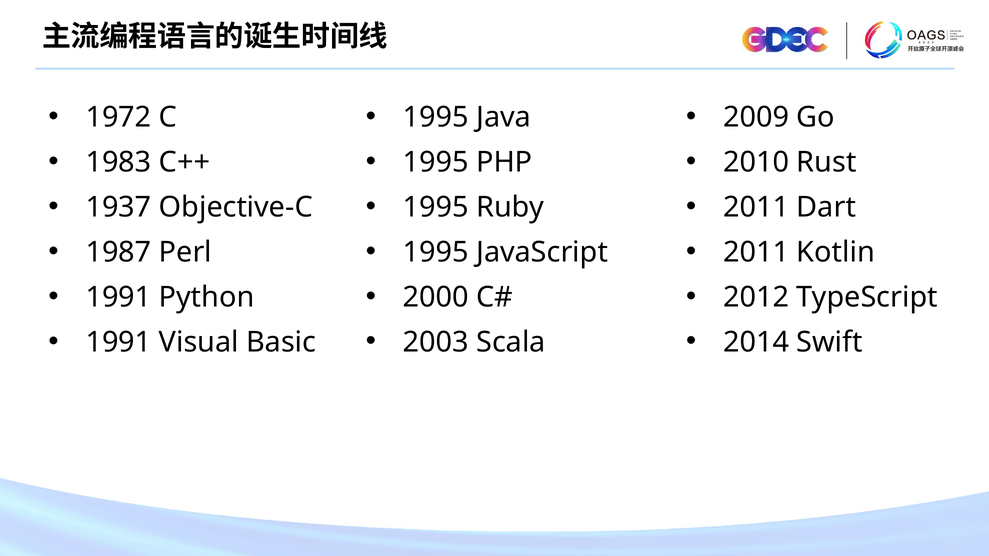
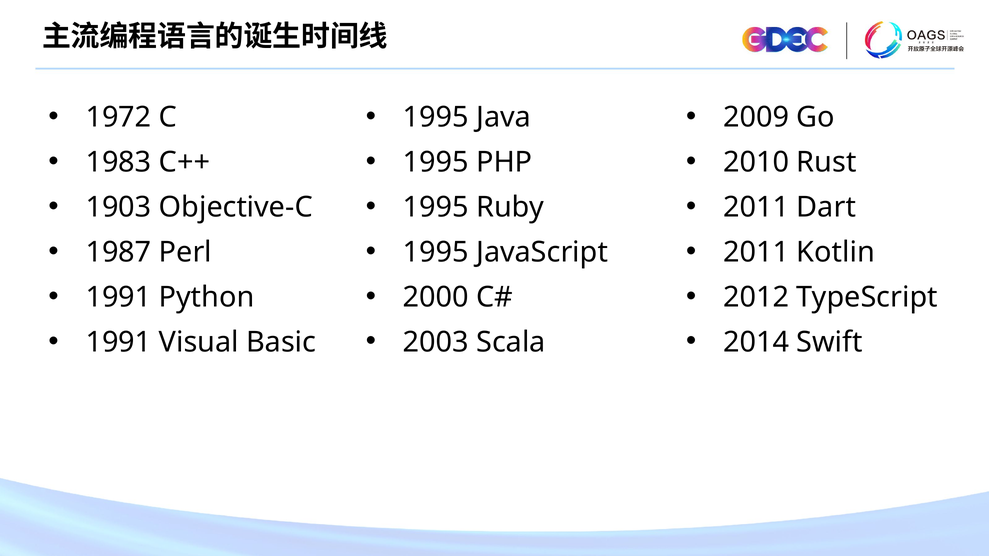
1937: 1937 -> 1903
